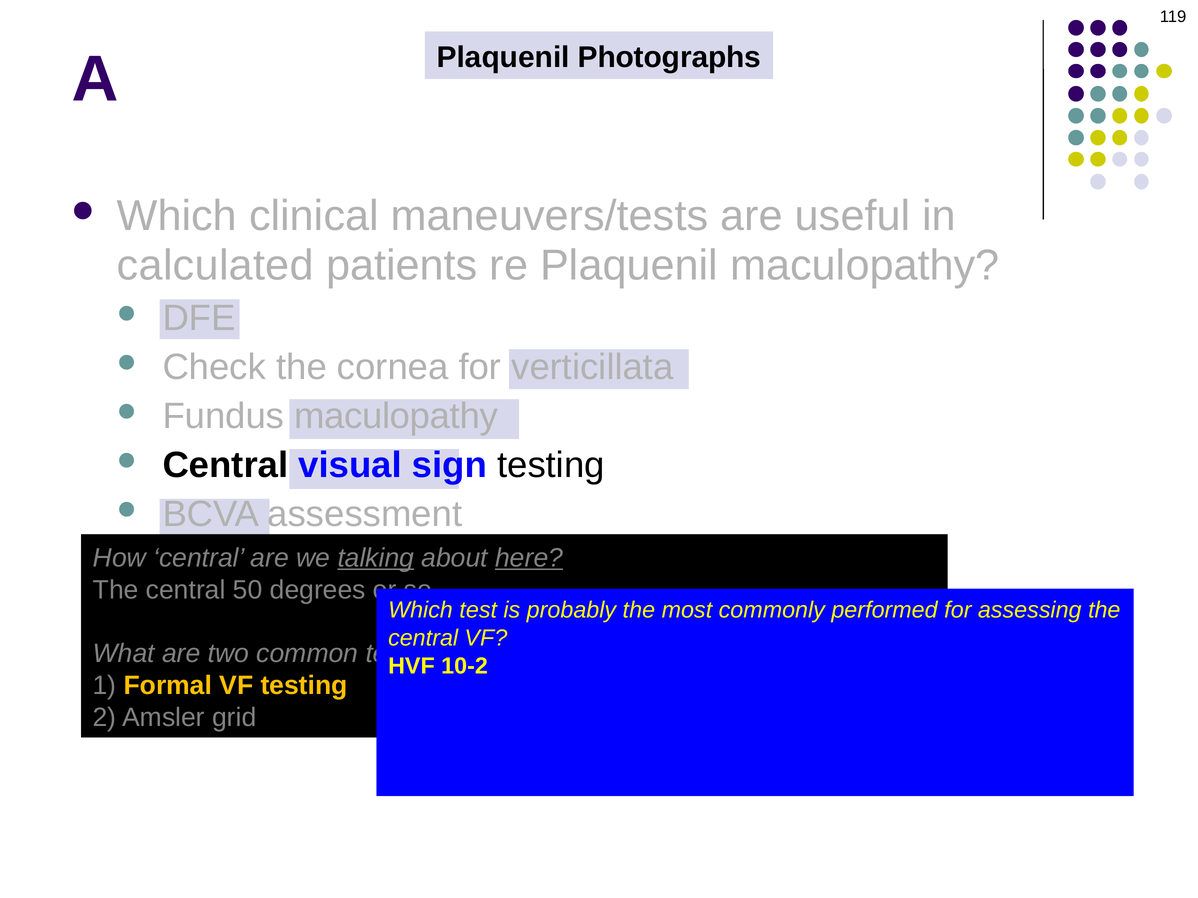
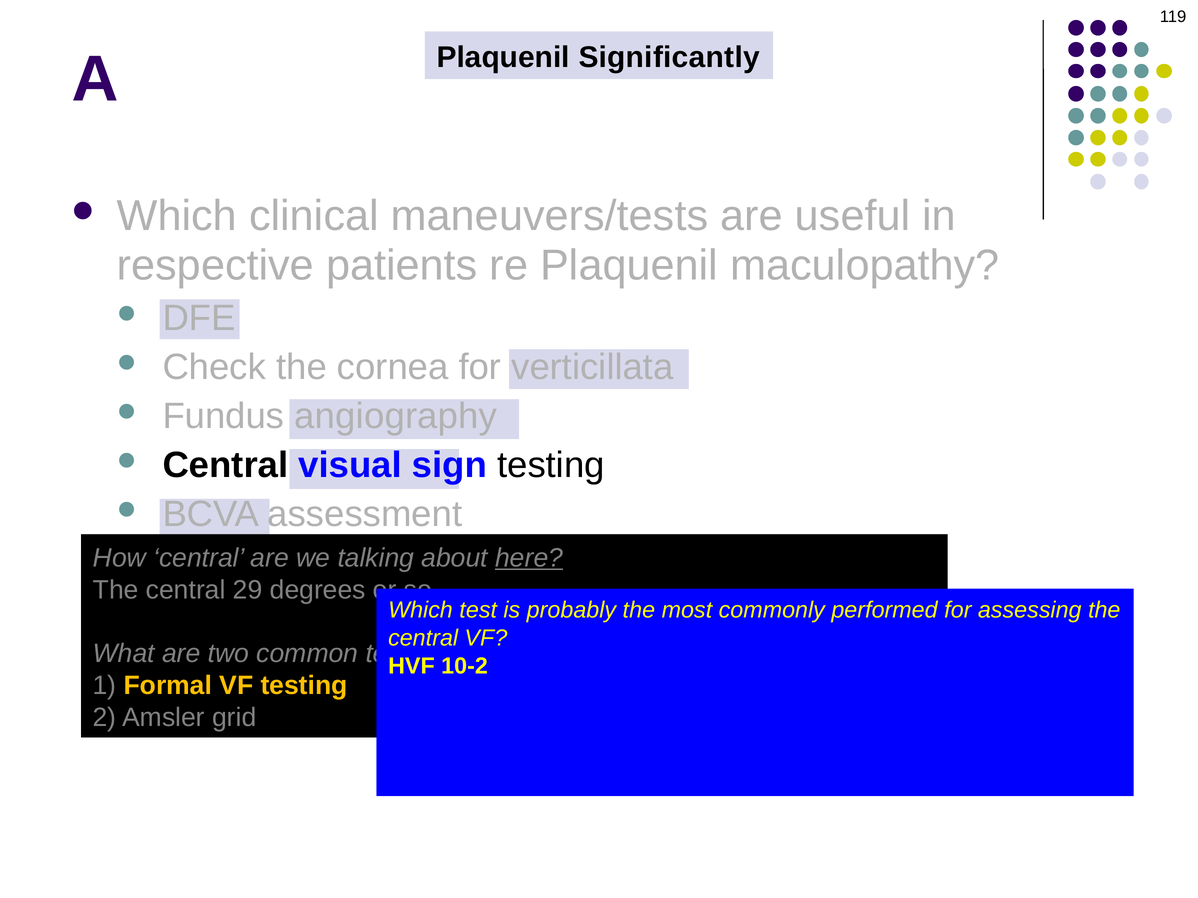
Photographs: Photographs -> Significantly
calculated: calculated -> respective
Fundus maculopathy: maculopathy -> angiography
talking underline: present -> none
50: 50 -> 29
